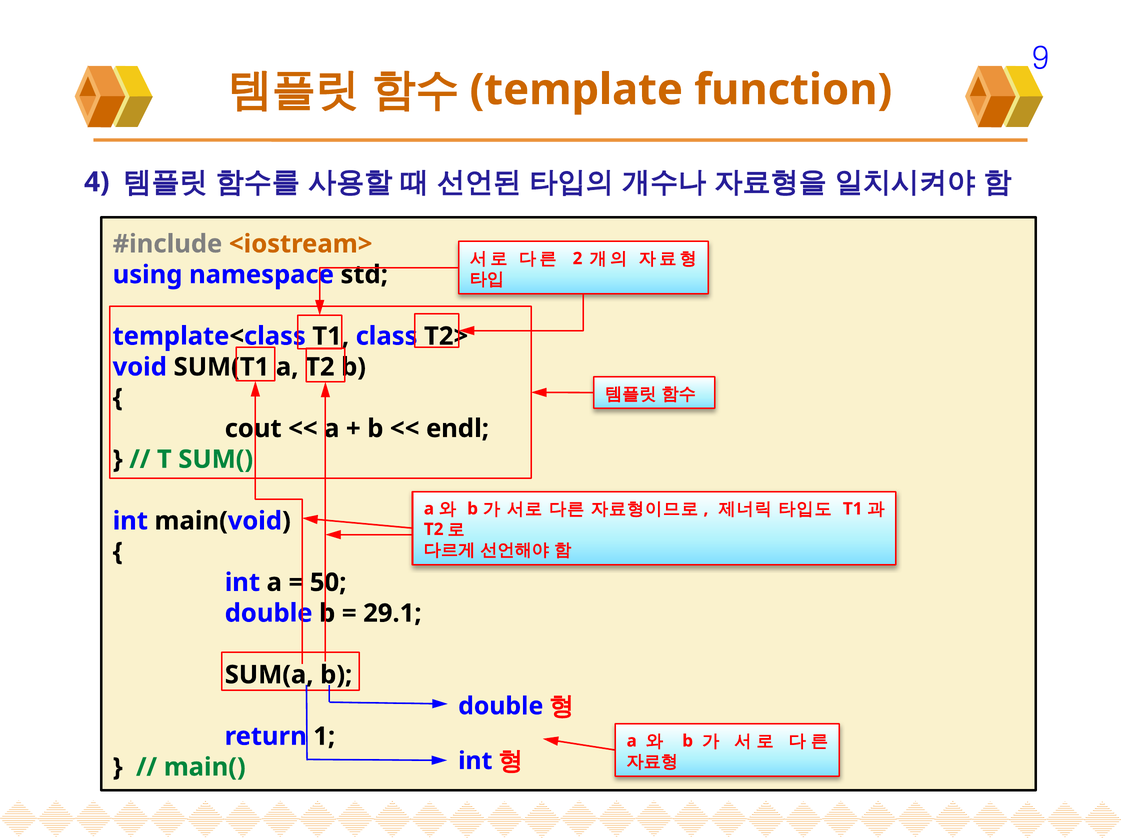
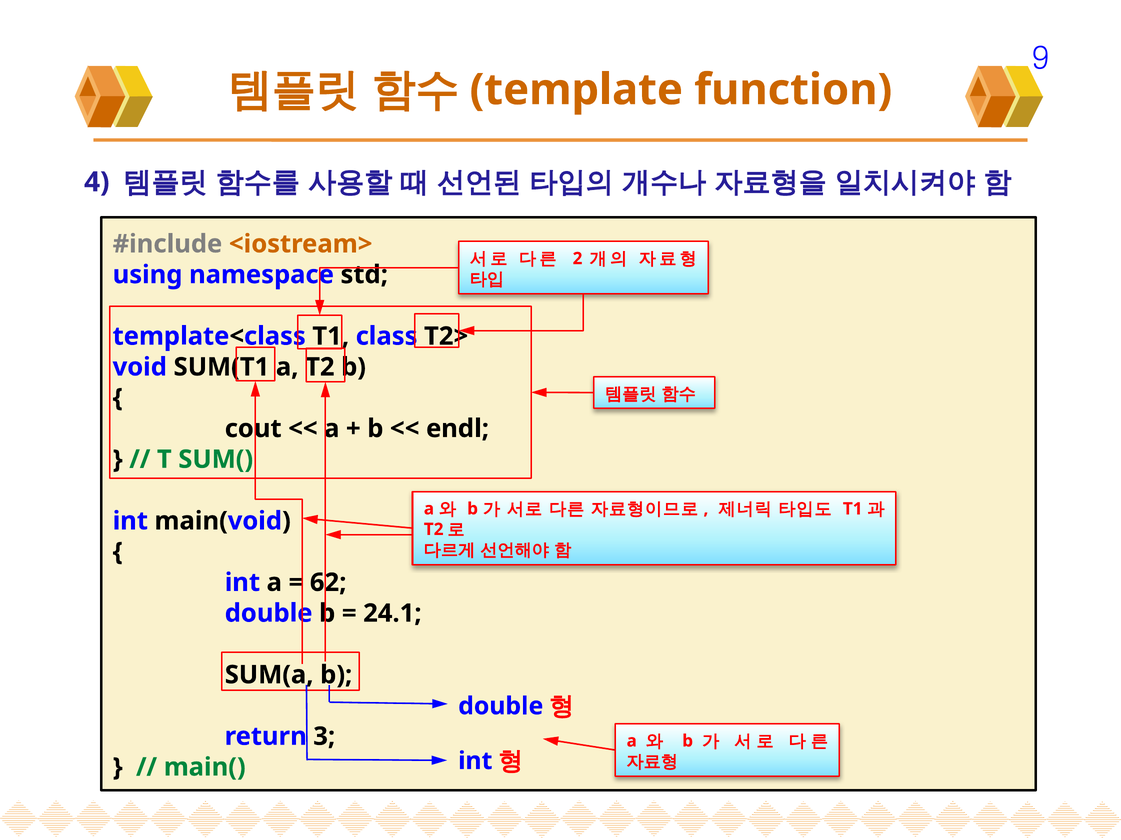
50: 50 -> 62
29.1: 29.1 -> 24.1
1: 1 -> 3
